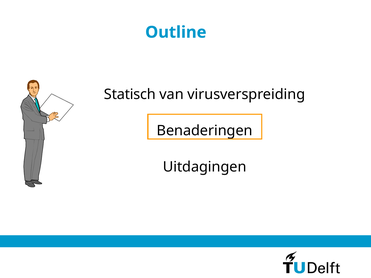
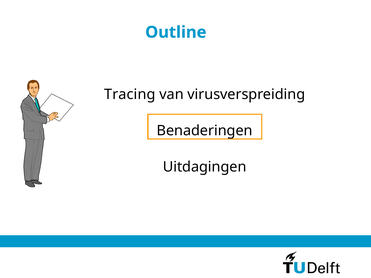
Statisch: Statisch -> Tracing
